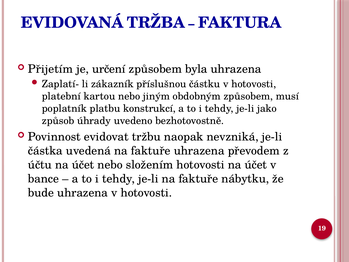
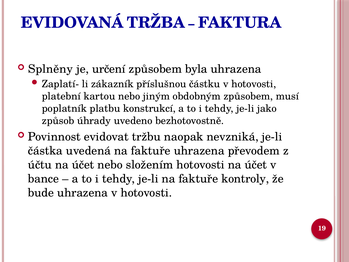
Přijetím: Přijetím -> Splněny
nábytku: nábytku -> kontroly
